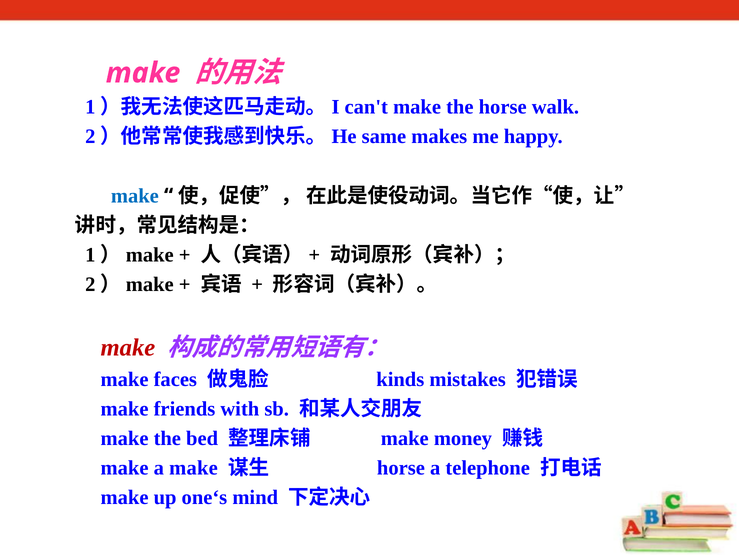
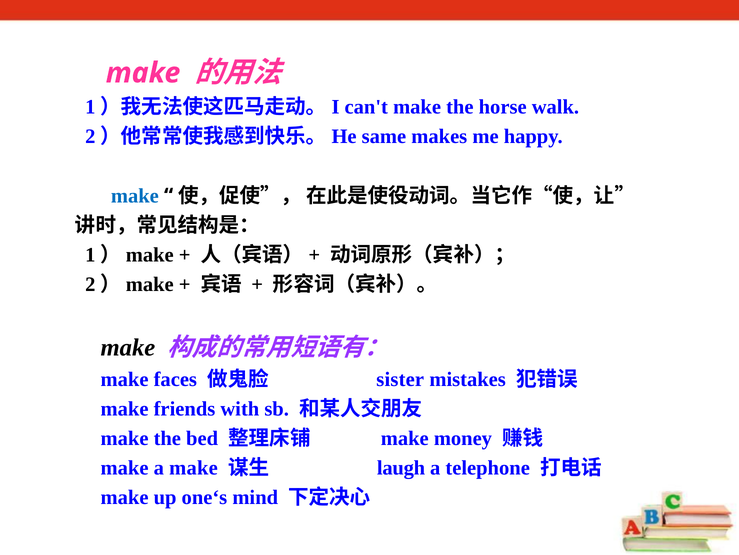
make at (128, 347) colour: red -> black
kinds: kinds -> sister
horse at (401, 467): horse -> laugh
